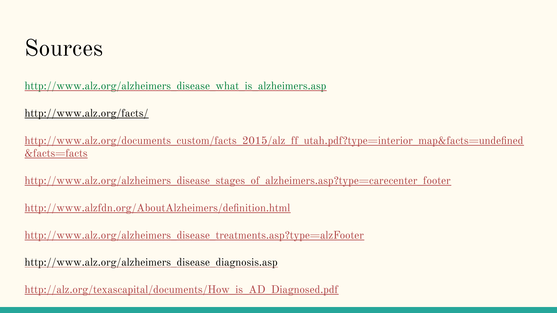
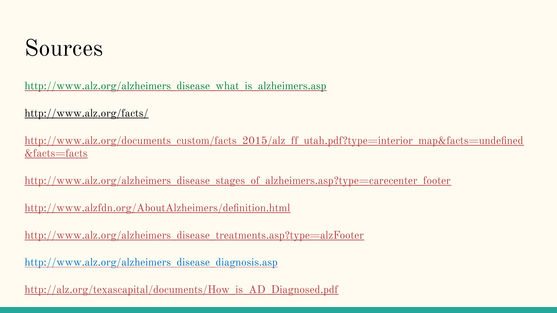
http://www.alz.org/alzheimers_disease_diagnosis.asp colour: black -> blue
